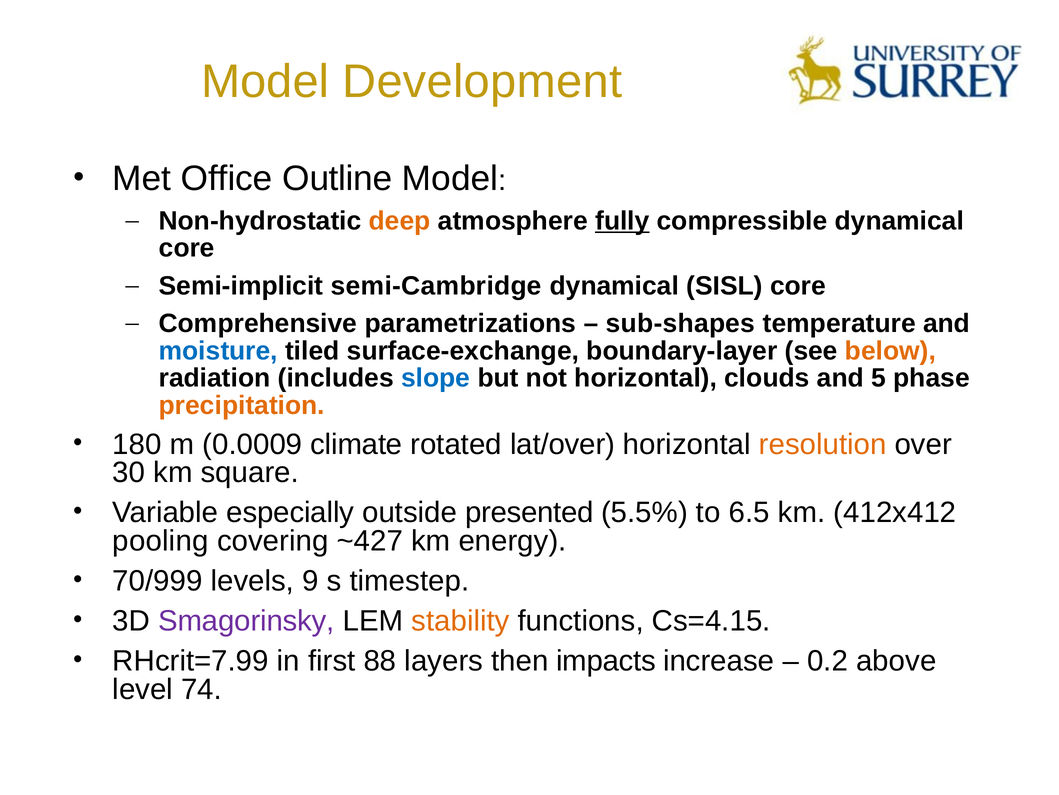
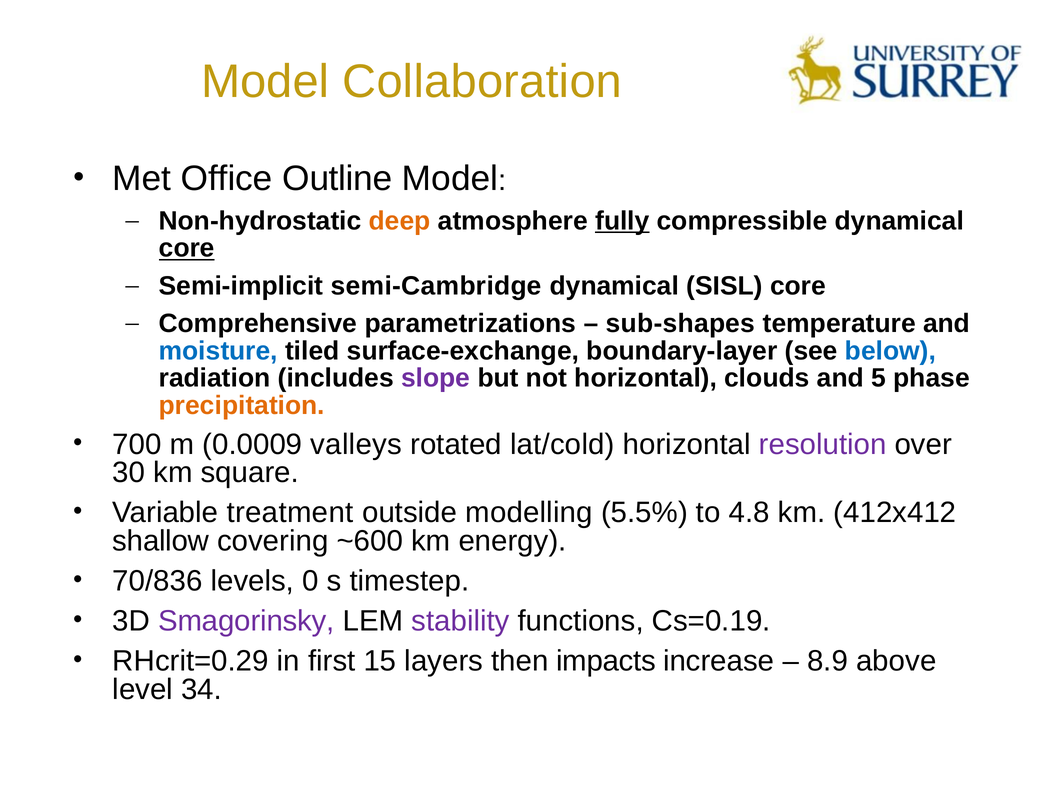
Development: Development -> Collaboration
core at (187, 248) underline: none -> present
below colour: orange -> blue
slope colour: blue -> purple
180: 180 -> 700
climate: climate -> valleys
lat/over: lat/over -> lat/cold
resolution colour: orange -> purple
especially: especially -> treatment
presented: presented -> modelling
6.5: 6.5 -> 4.8
pooling: pooling -> shallow
~427: ~427 -> ~600
70/999: 70/999 -> 70/836
9: 9 -> 0
stability colour: orange -> purple
Cs=4.15: Cs=4.15 -> Cs=0.19
RHcrit=7.99: RHcrit=7.99 -> RHcrit=0.29
88: 88 -> 15
0.2: 0.2 -> 8.9
74: 74 -> 34
